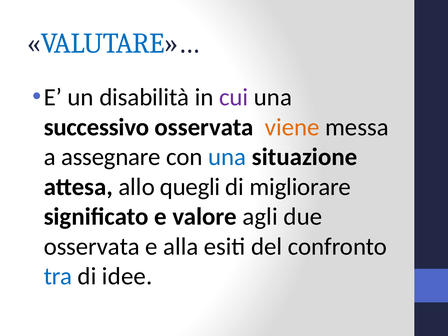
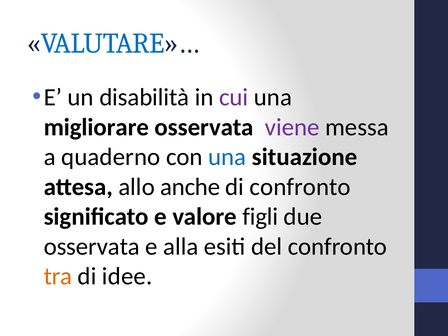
successivo: successivo -> migliorare
viene colour: orange -> purple
assegnare: assegnare -> quaderno
quegli: quegli -> anche
di migliorare: migliorare -> confronto
agli: agli -> figli
tra colour: blue -> orange
